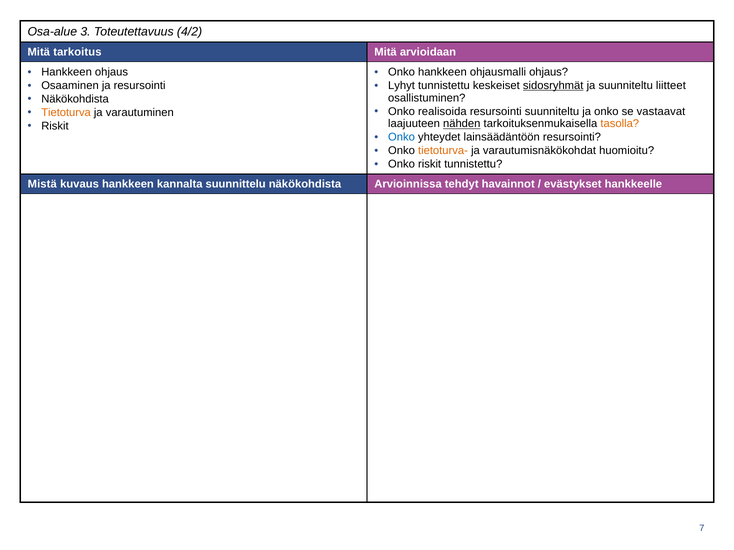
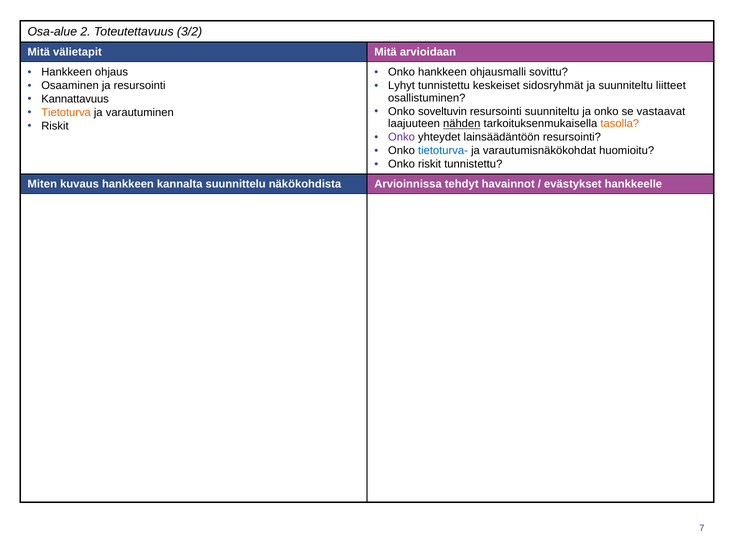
3: 3 -> 2
4/2: 4/2 -> 3/2
tarkoitus: tarkoitus -> välietapit
ohjausmalli ohjaus: ohjaus -> sovittu
sidosryhmät underline: present -> none
Näkökohdista at (75, 99): Näkökohdista -> Kannattavuus
realisoida: realisoida -> soveltuvin
Onko at (401, 137) colour: blue -> purple
tietoturva- colour: orange -> blue
Mistä: Mistä -> Miten
